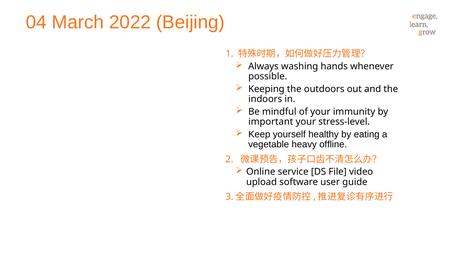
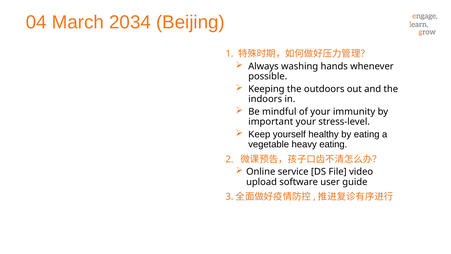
2022: 2022 -> 2034
heavy offline: offline -> eating
